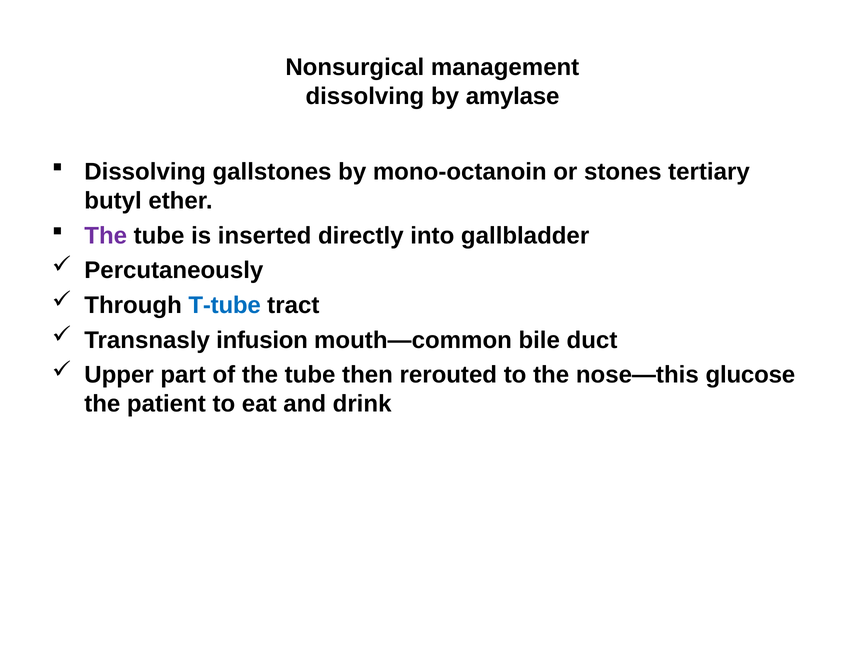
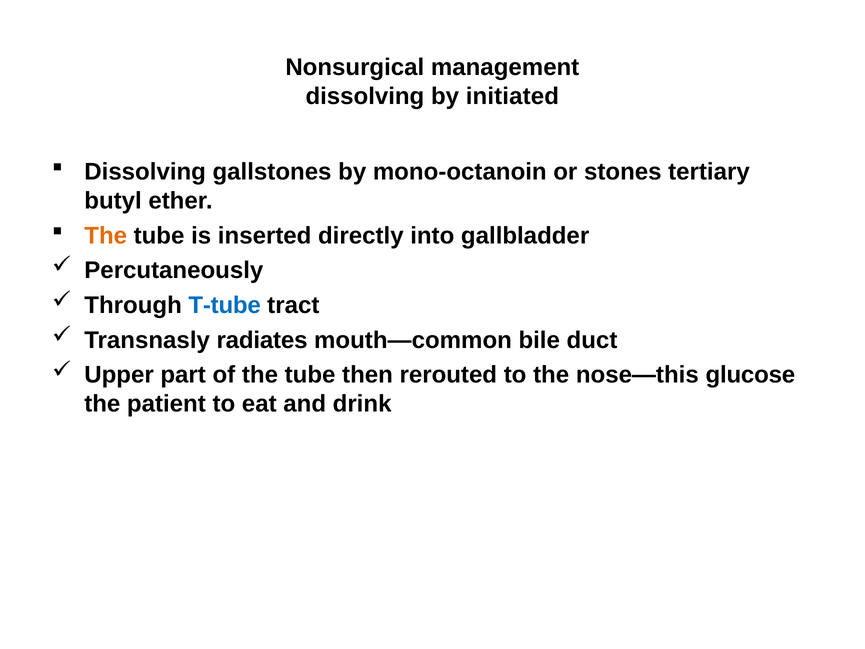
amylase: amylase -> initiated
The at (106, 235) colour: purple -> orange
infusion: infusion -> radiates
